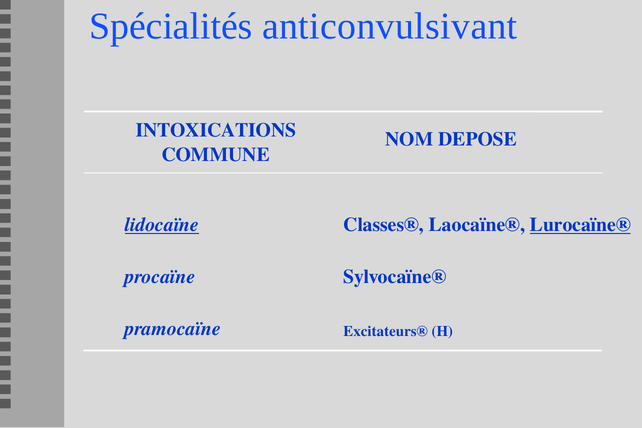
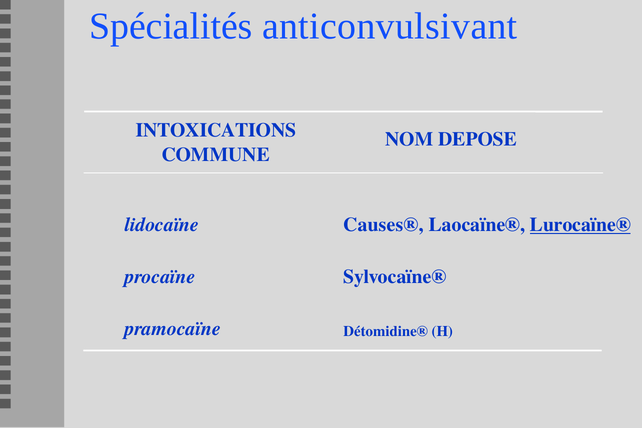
lidocaïne underline: present -> none
Classes®: Classes® -> Causes®
Excitateurs®: Excitateurs® -> Détomidine®
